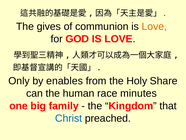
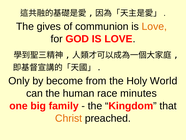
enables: enables -> become
Share: Share -> World
Christ colour: blue -> orange
